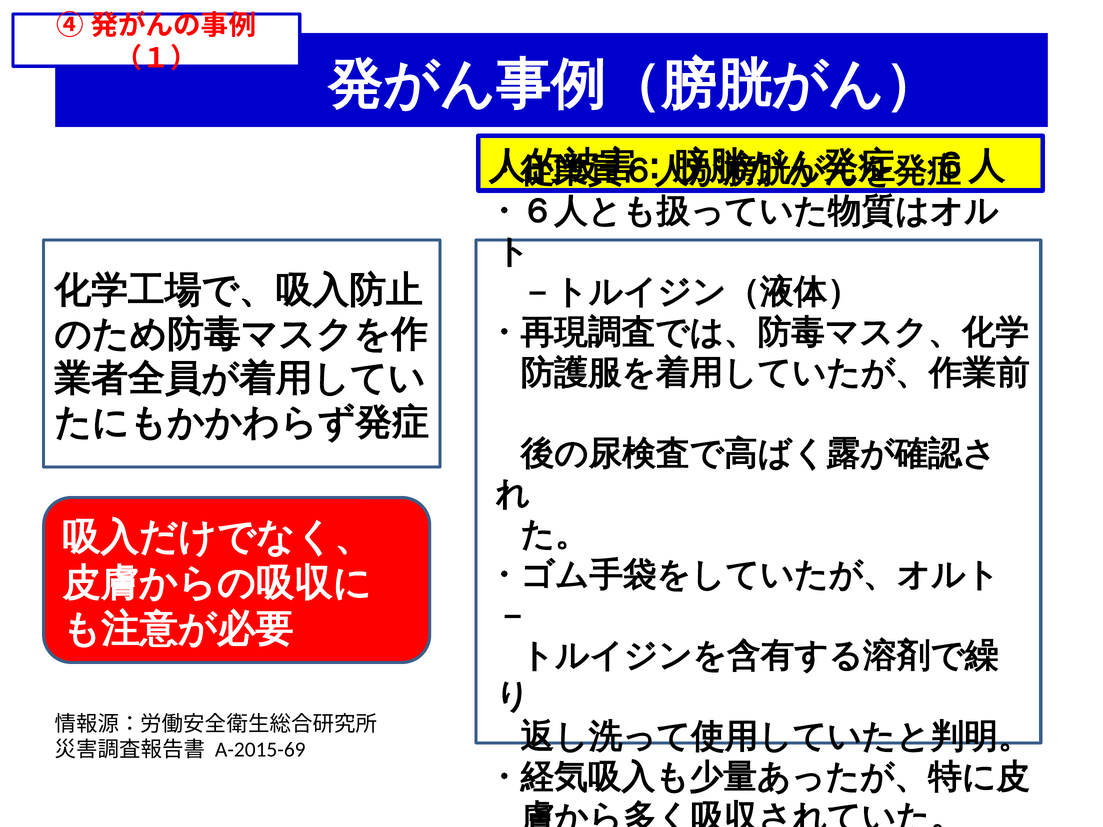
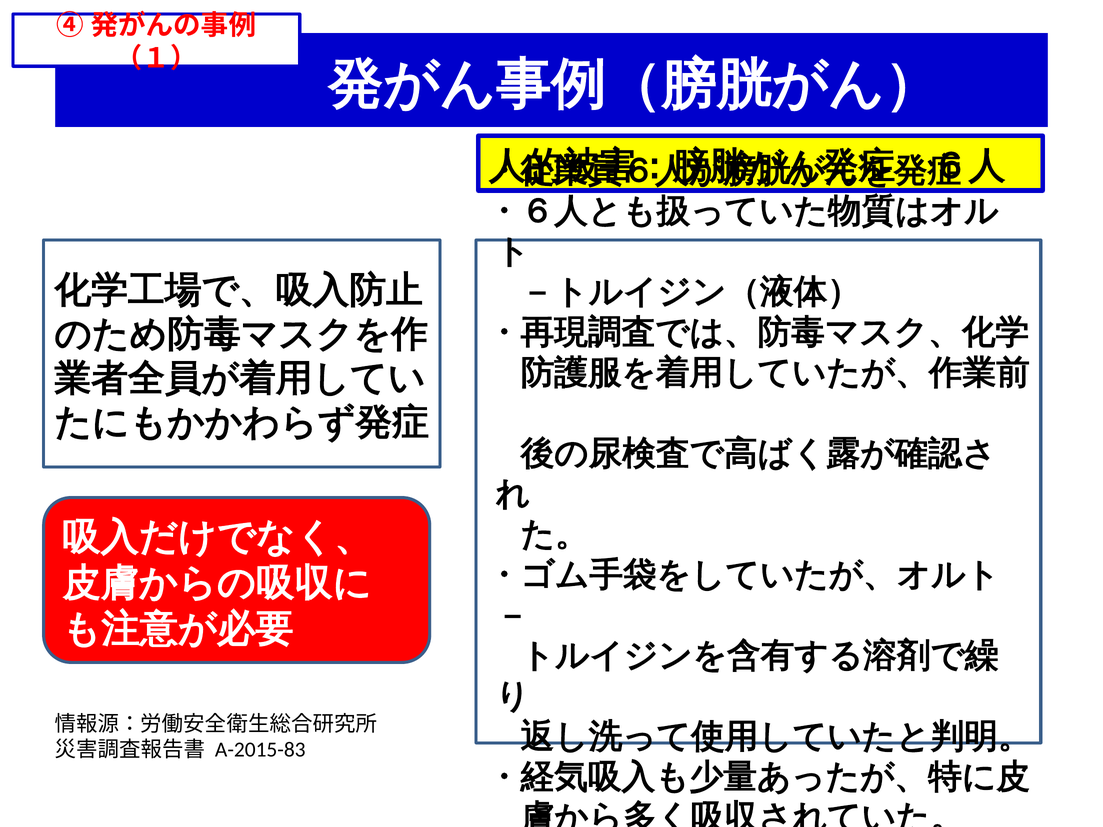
A-2015-69: A-2015-69 -> A-2015-83
